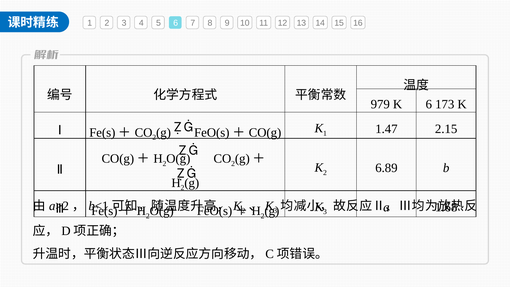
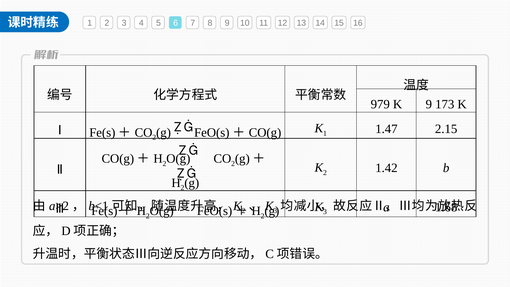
K 6: 6 -> 9
6.89: 6.89 -> 1.42
